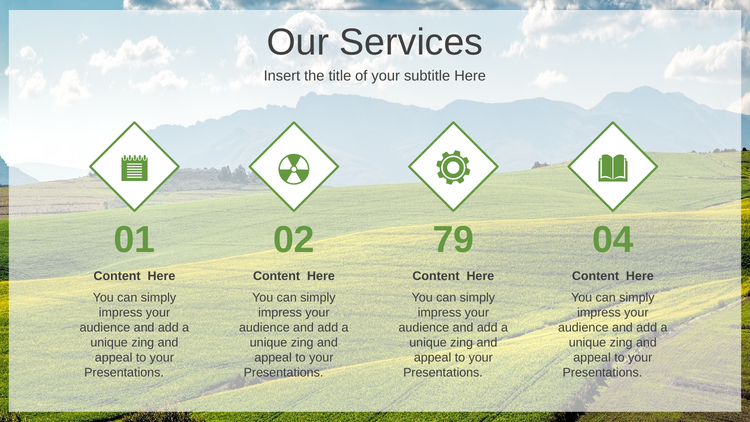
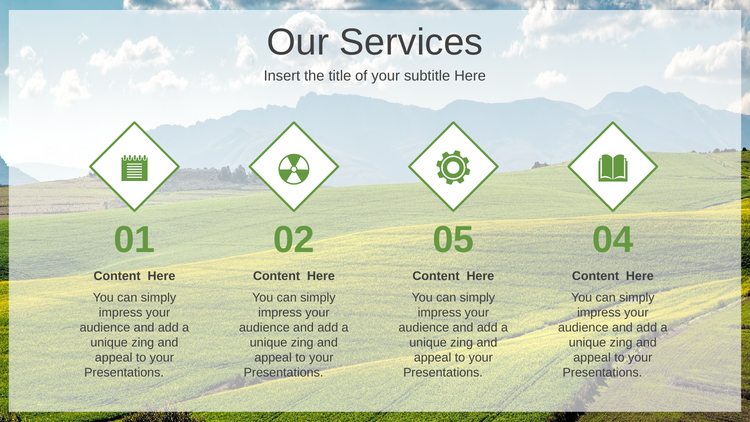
79: 79 -> 05
